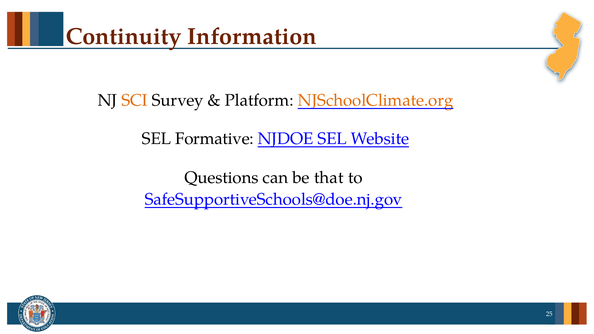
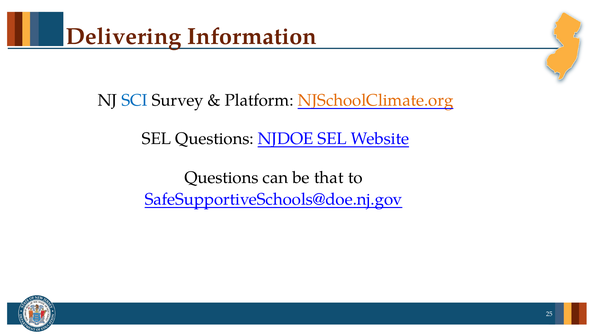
Continuity: Continuity -> Delivering
SCI colour: orange -> blue
SEL Formative: Formative -> Questions
